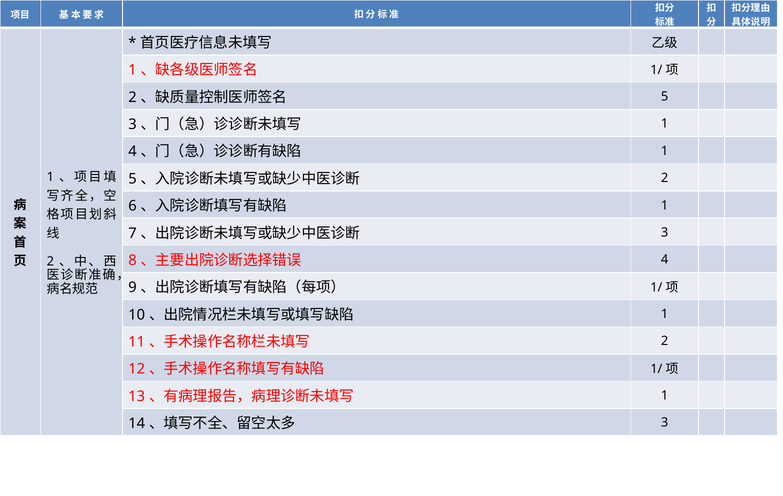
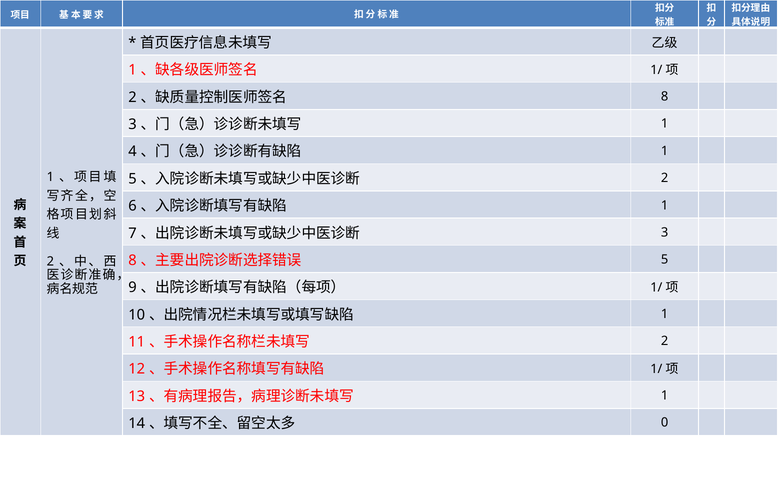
5 at (665, 96): 5 -> 8
4 at (665, 259): 4 -> 5
3 at (665, 422): 3 -> 0
